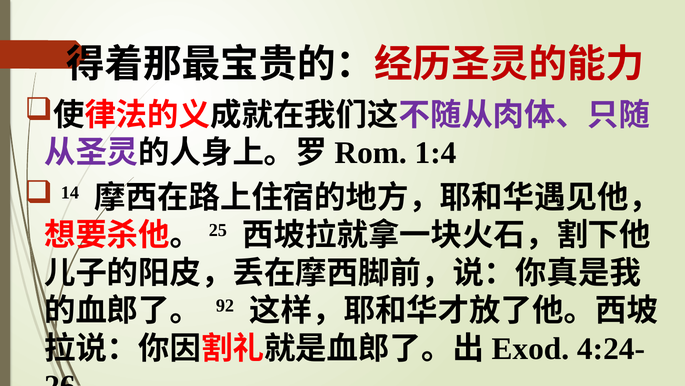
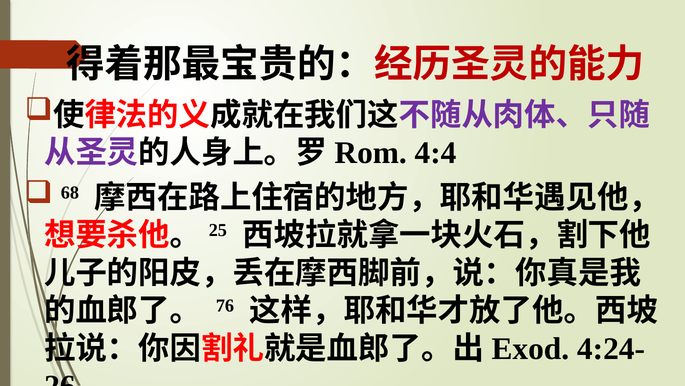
1:4: 1:4 -> 4:4
14: 14 -> 68
92: 92 -> 76
